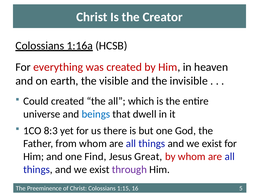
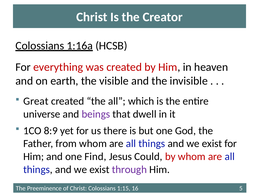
Could: Could -> Great
beings colour: blue -> purple
8:3: 8:3 -> 8:9
Great: Great -> Could
